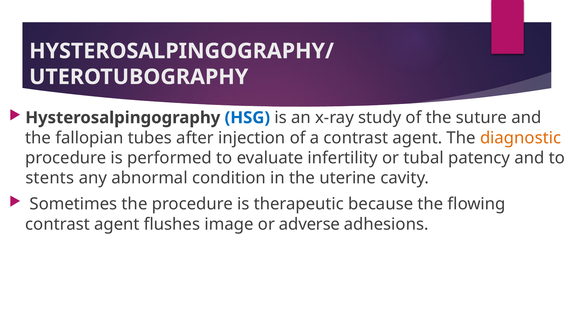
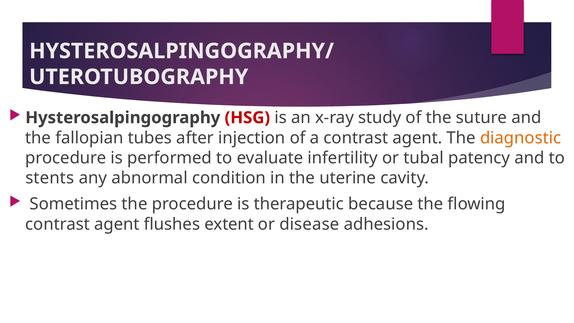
HSG colour: blue -> red
image: image -> extent
adverse: adverse -> disease
